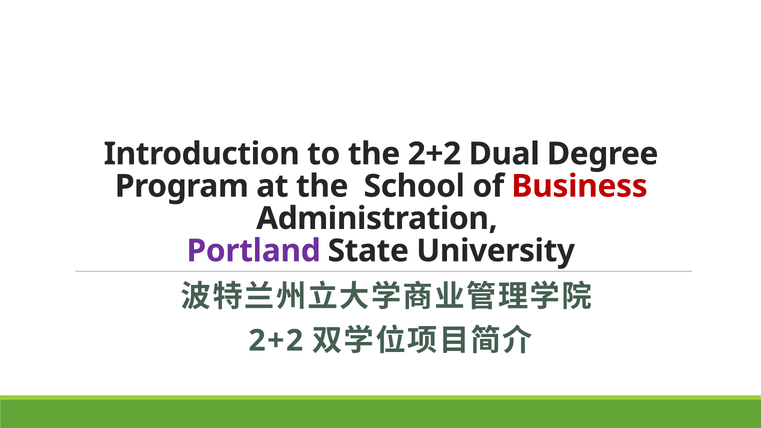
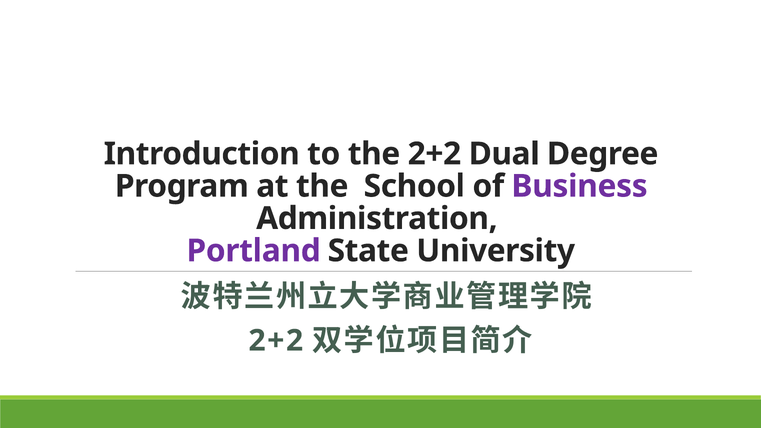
Business colour: red -> purple
